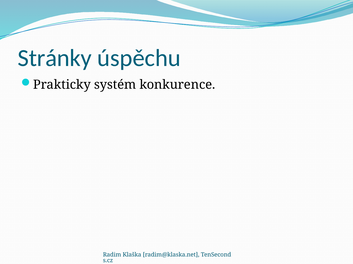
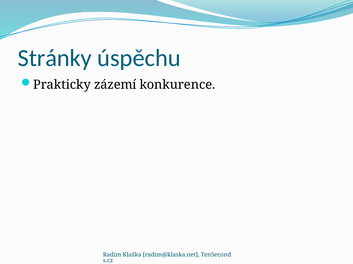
systém: systém -> zázemí
